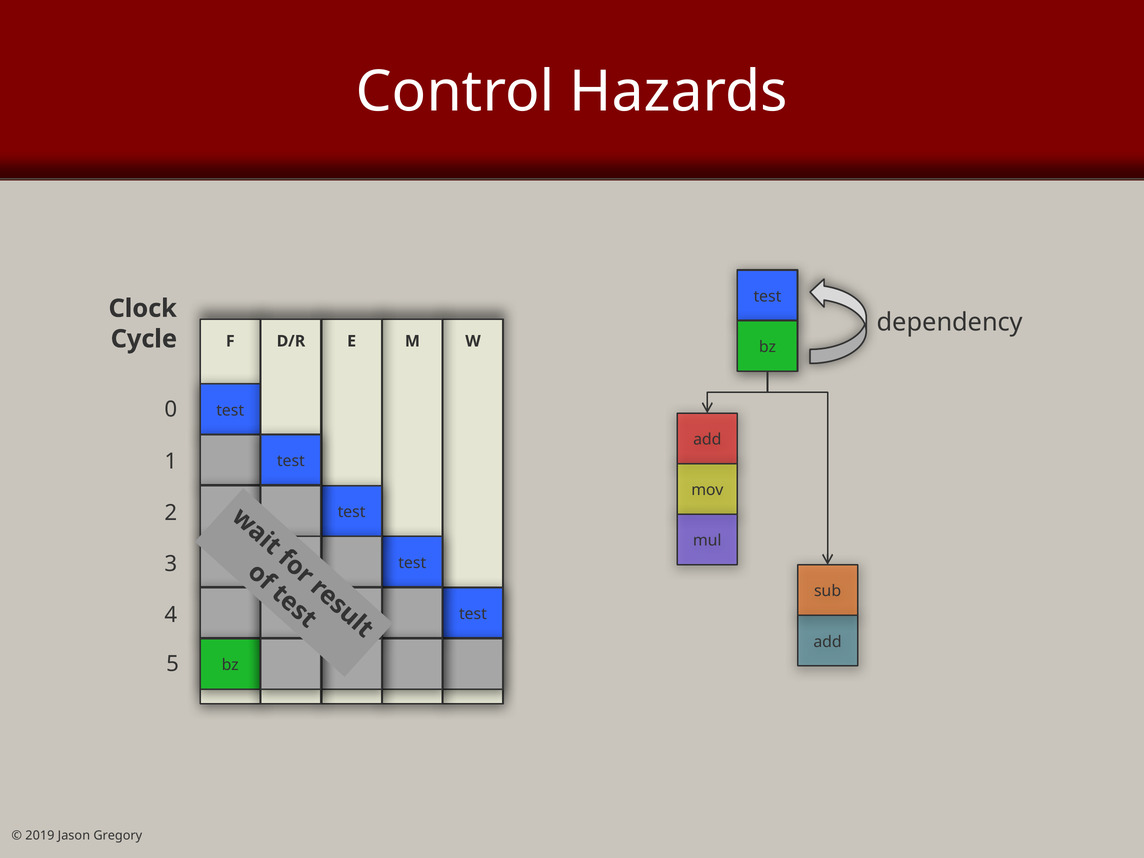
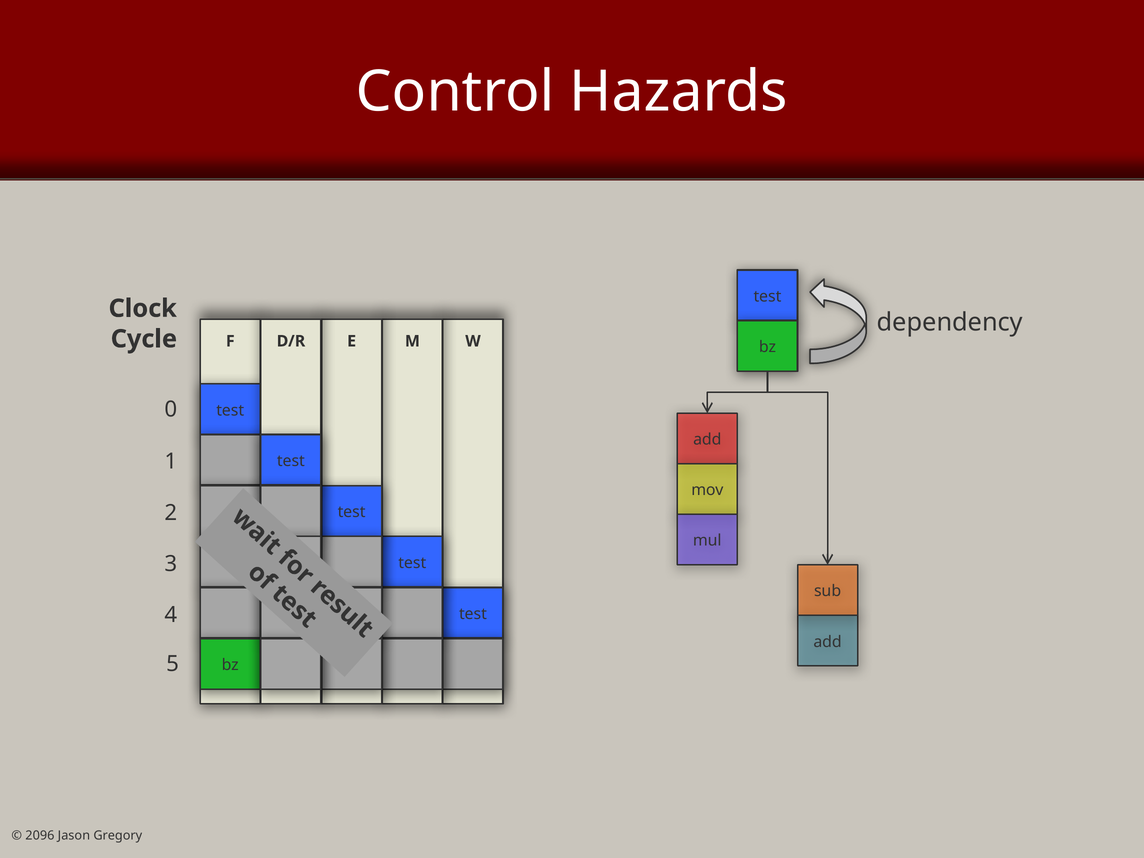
2019: 2019 -> 2096
